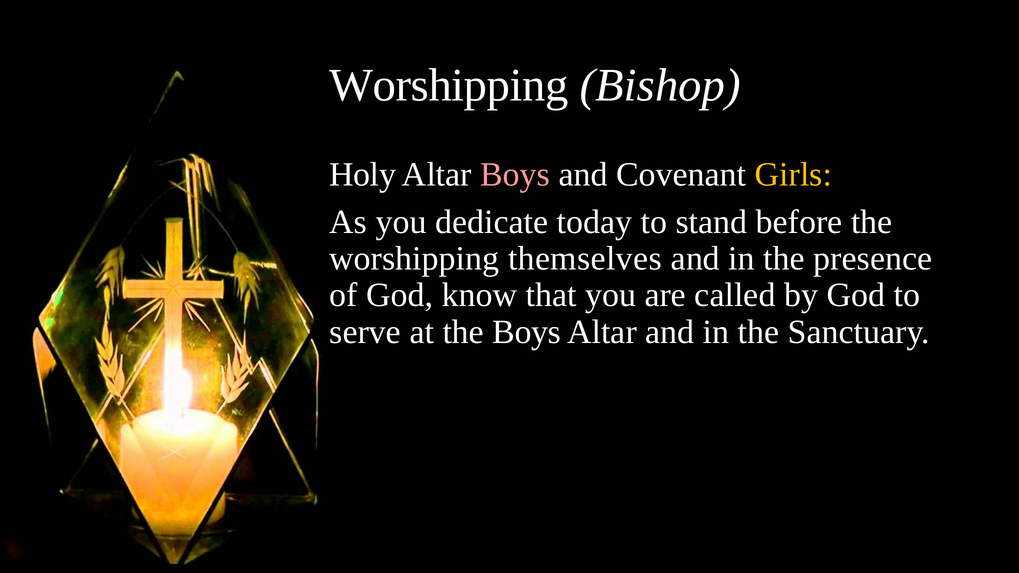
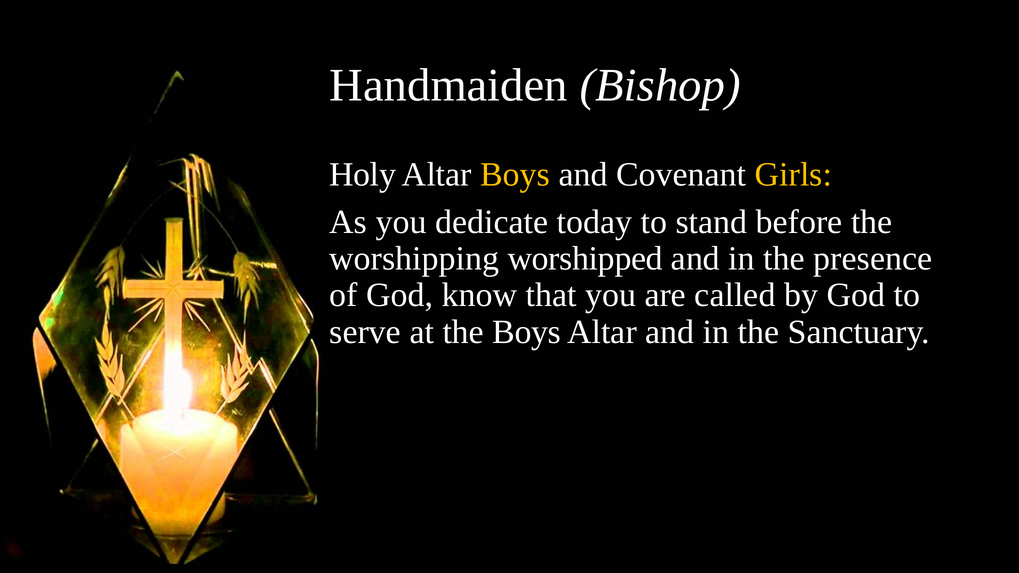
Worshipping at (449, 86): Worshipping -> Handmaiden
Boys at (515, 175) colour: pink -> yellow
themselves: themselves -> worshipped
